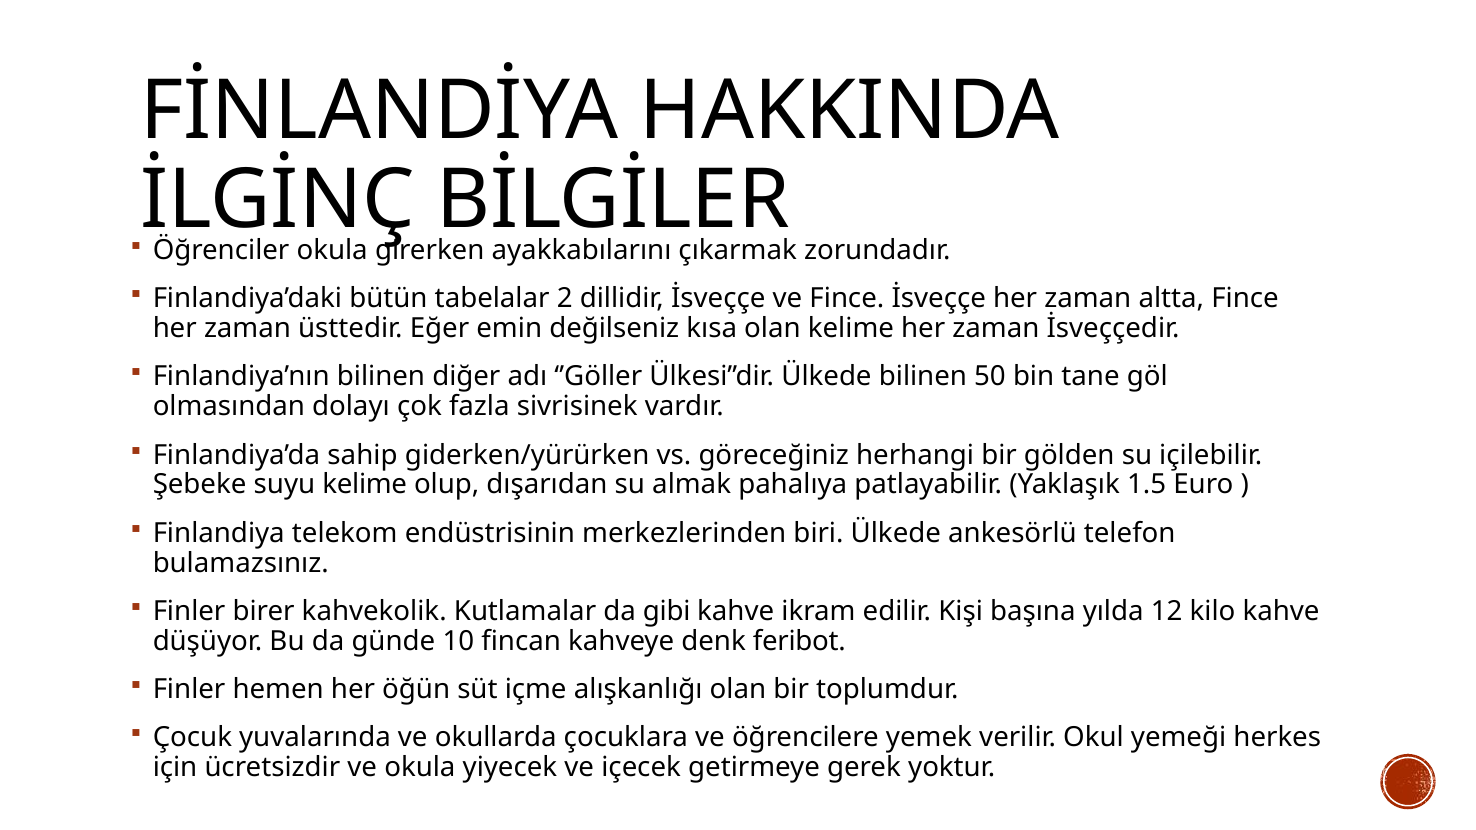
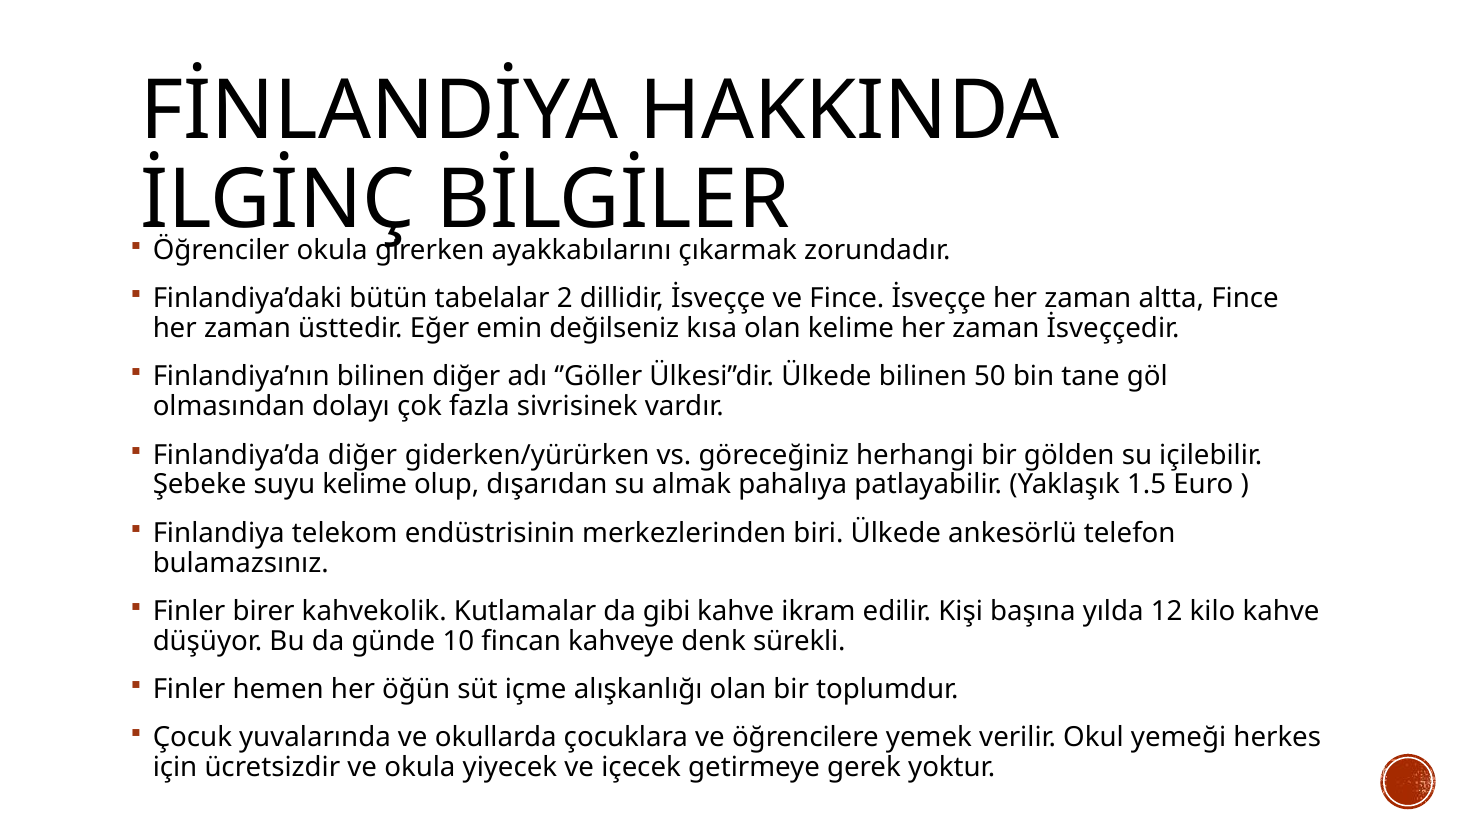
Finlandiya’da sahip: sahip -> diğer
feribot: feribot -> sürekli
